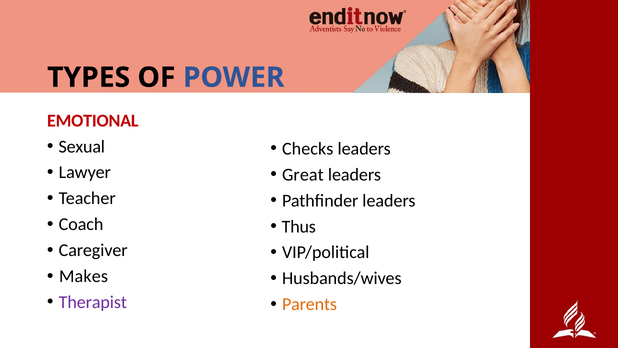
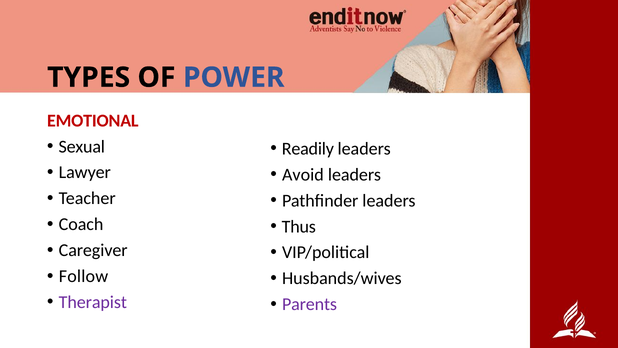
Checks: Checks -> Readily
Great: Great -> Avoid
Makes: Makes -> Follow
Parents colour: orange -> purple
